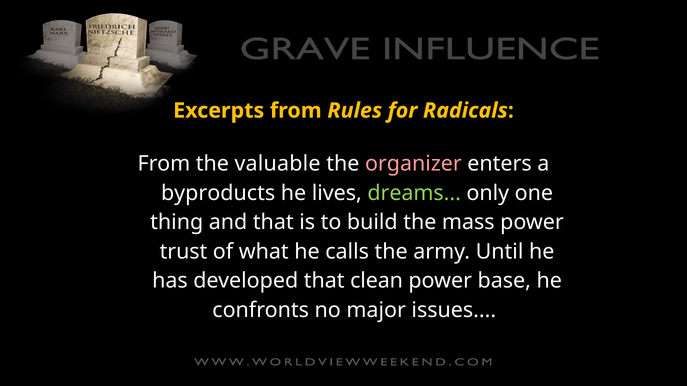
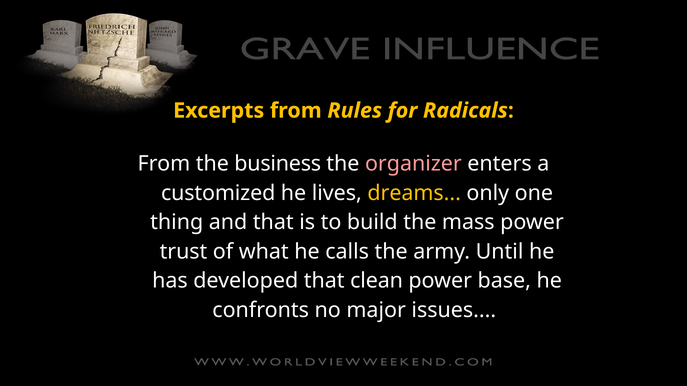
valuable: valuable -> business
byproducts: byproducts -> customized
dreams colour: light green -> yellow
